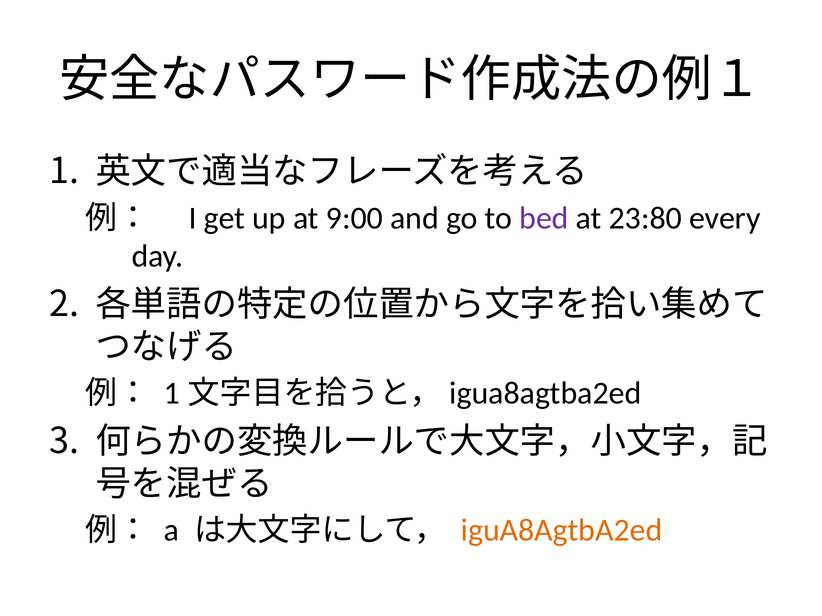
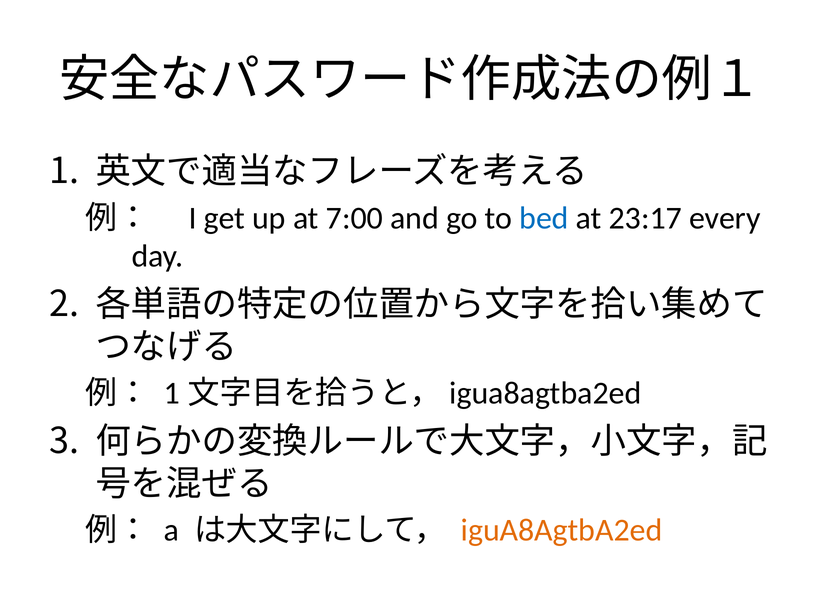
9:00: 9:00 -> 7:00
bed colour: purple -> blue
23:80: 23:80 -> 23:17
